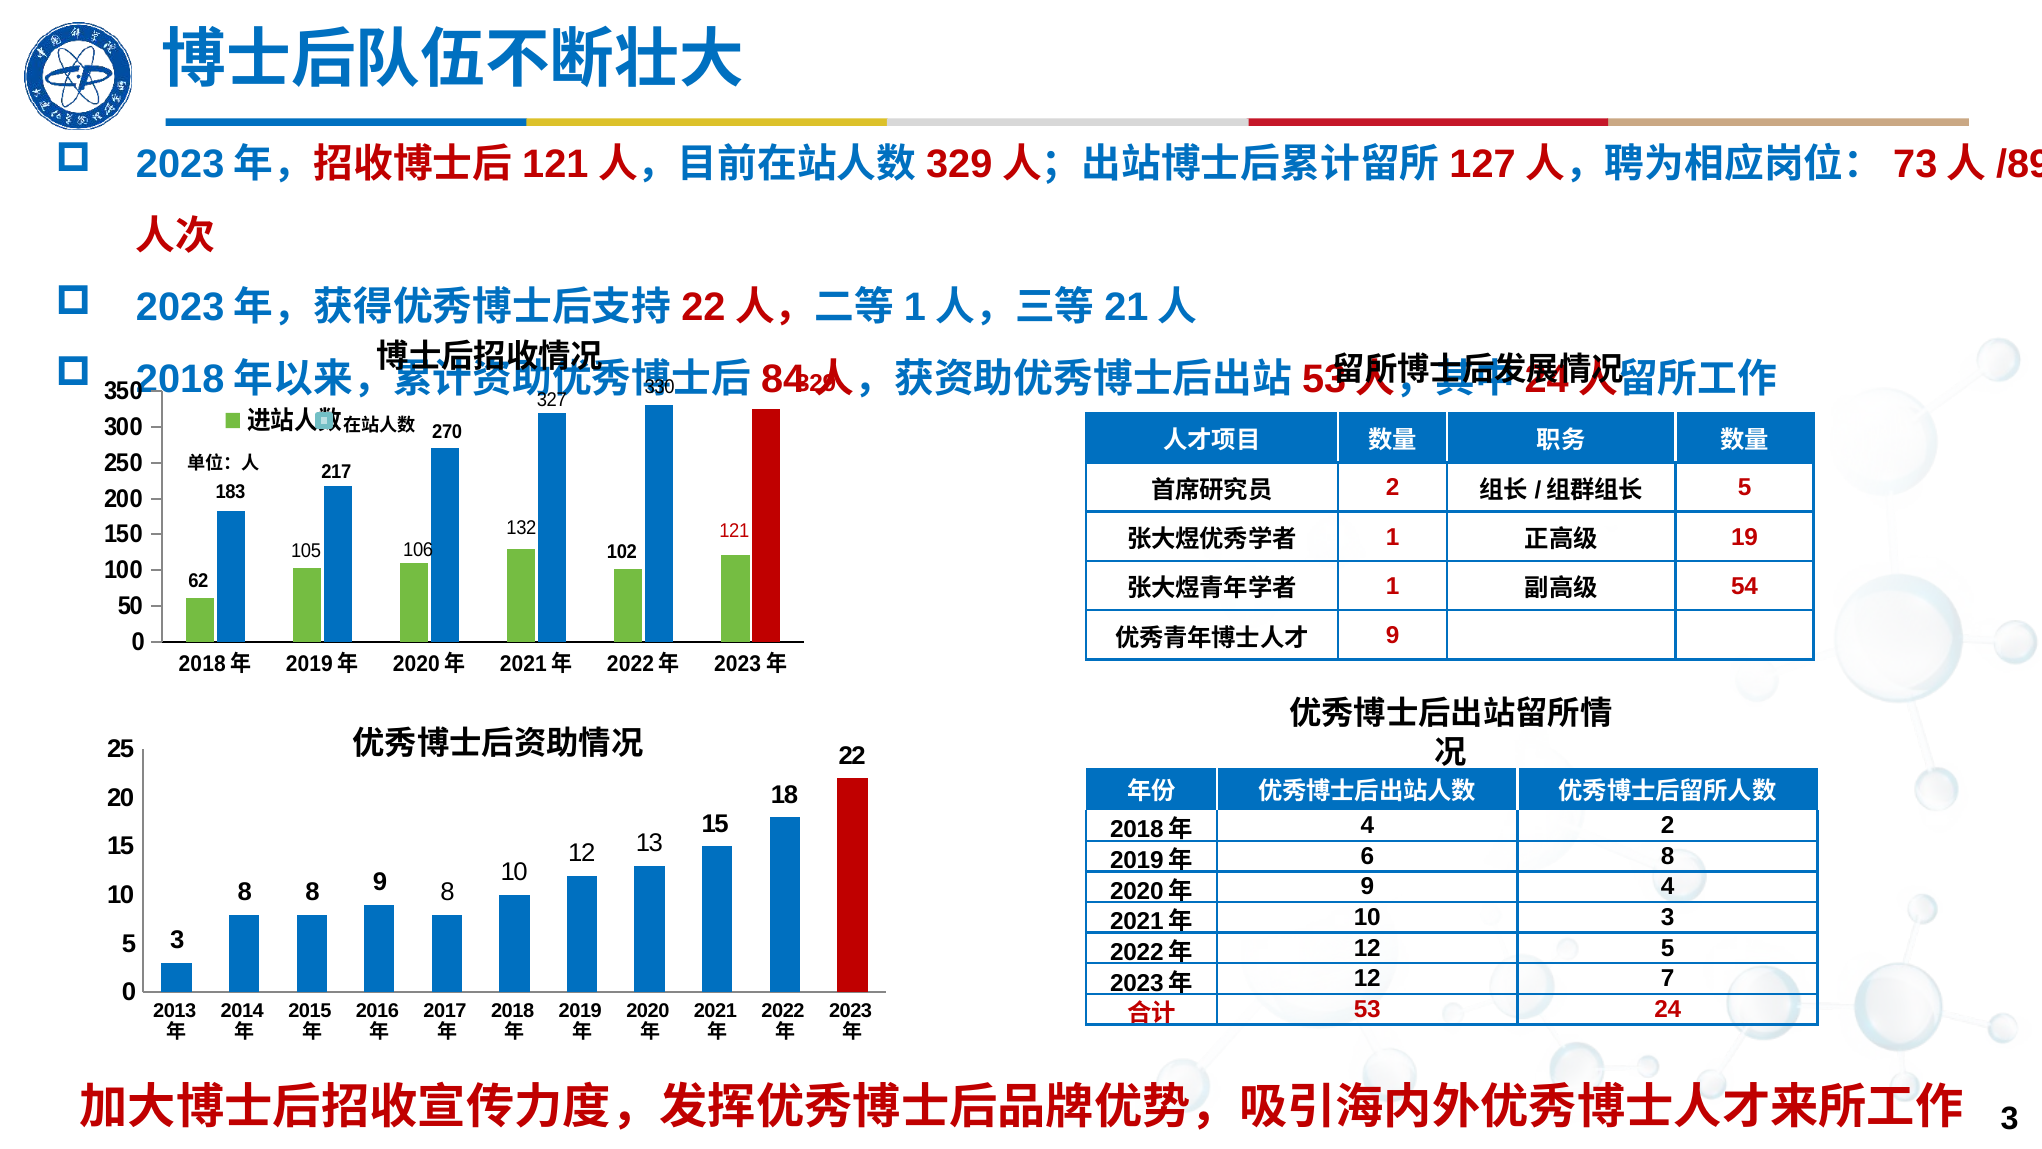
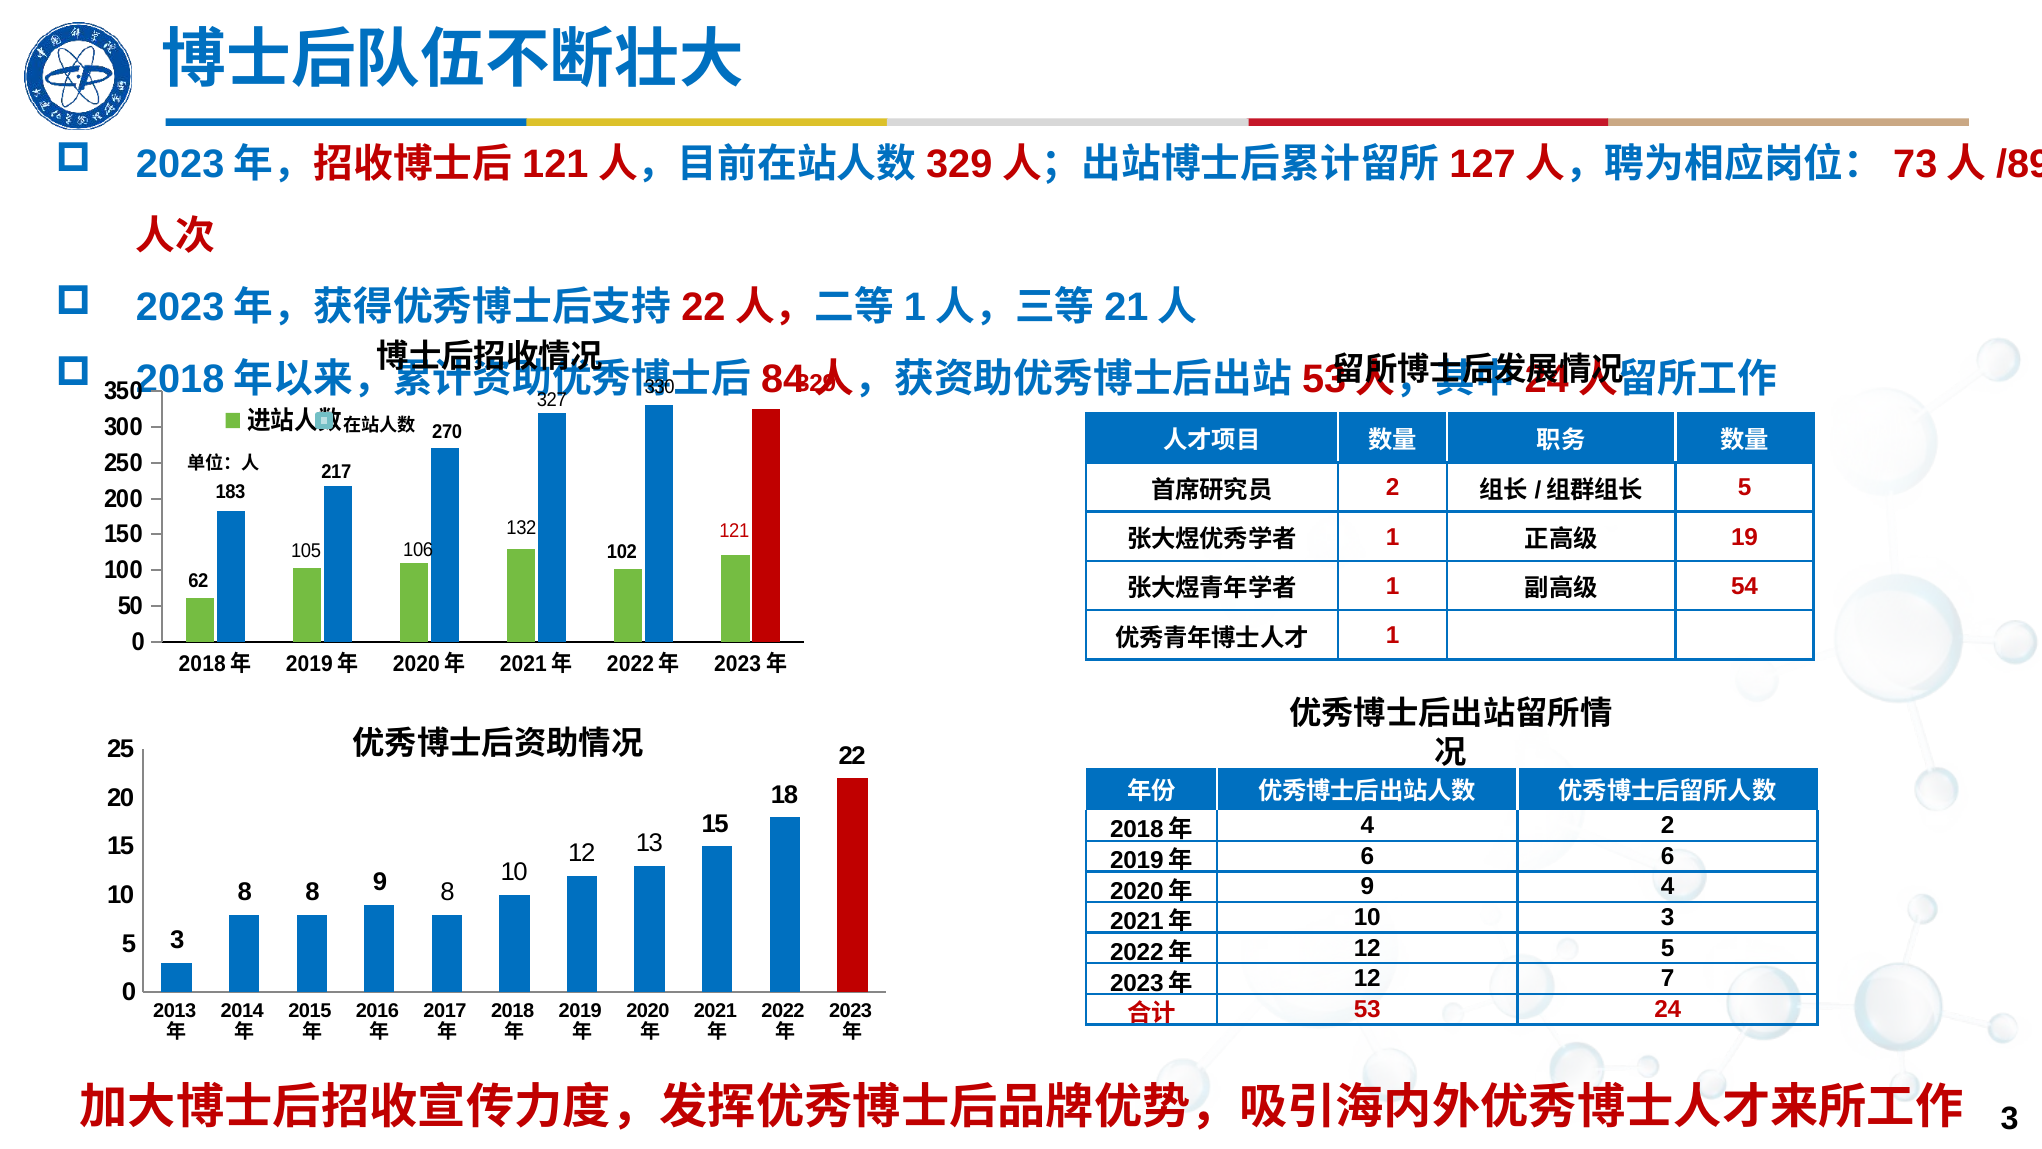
9 at (1393, 636): 9 -> 1
6 8: 8 -> 6
